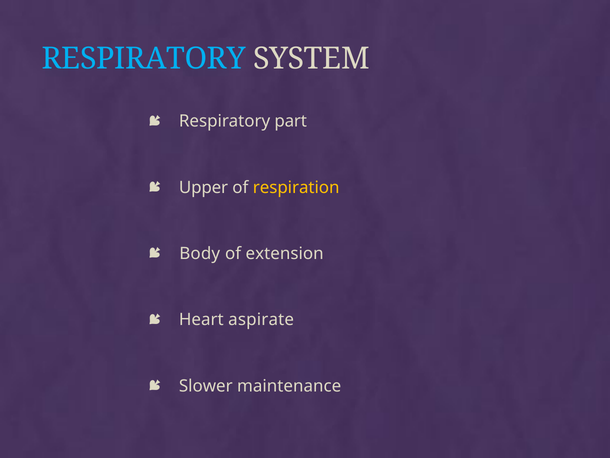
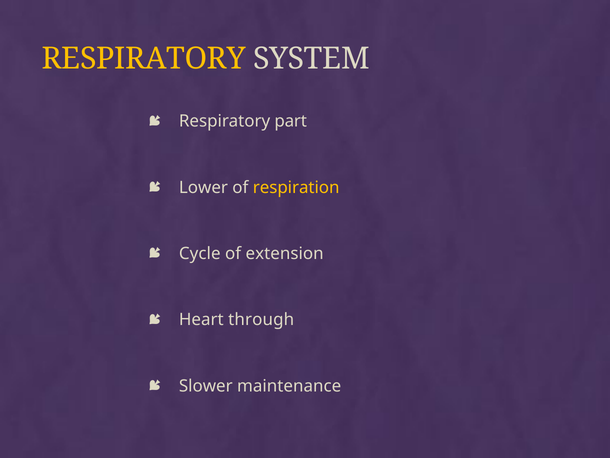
RESPIRATORY at (144, 59) colour: light blue -> yellow
Upper: Upper -> Lower
Body: Body -> Cycle
aspirate: aspirate -> through
